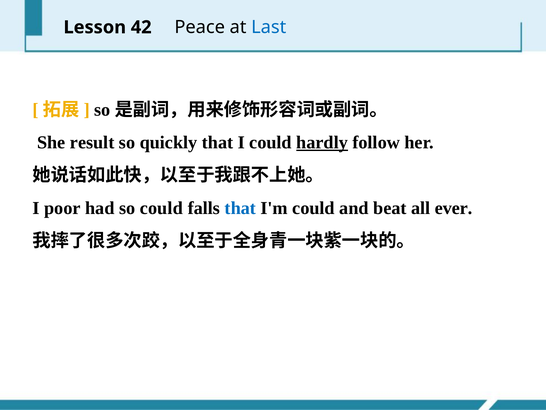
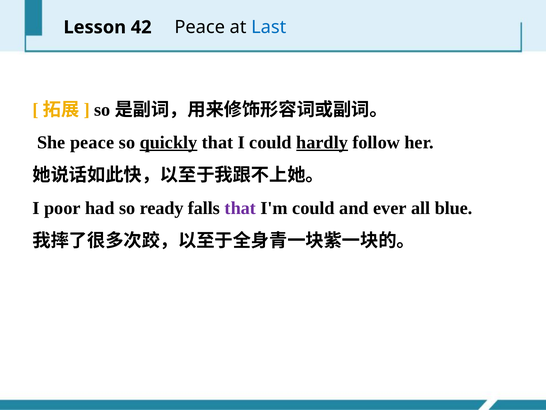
She result: result -> peace
quickly underline: none -> present
so could: could -> ready
that at (240, 208) colour: blue -> purple
beat: beat -> ever
ever: ever -> blue
